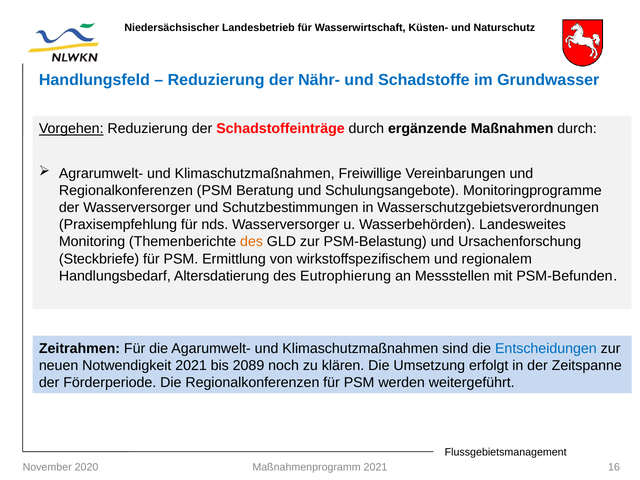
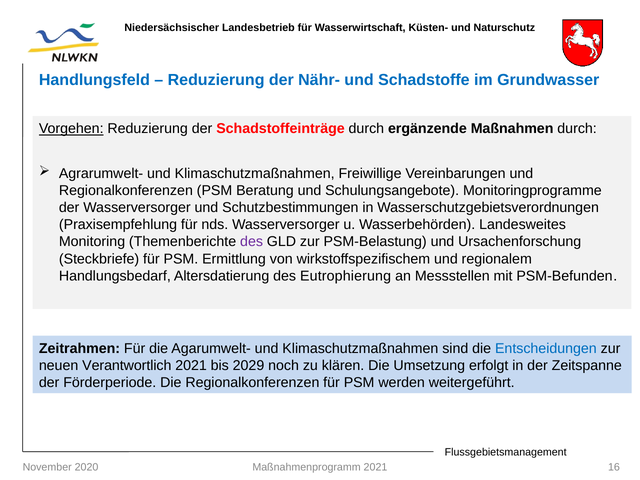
des at (252, 242) colour: orange -> purple
Notwendigkeit: Notwendigkeit -> Verantwortlich
2089: 2089 -> 2029
